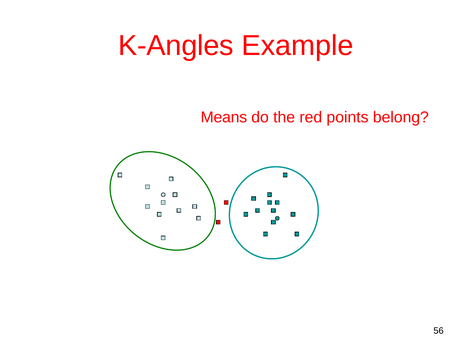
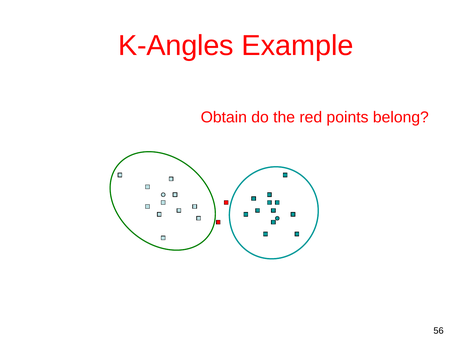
Means: Means -> Obtain
